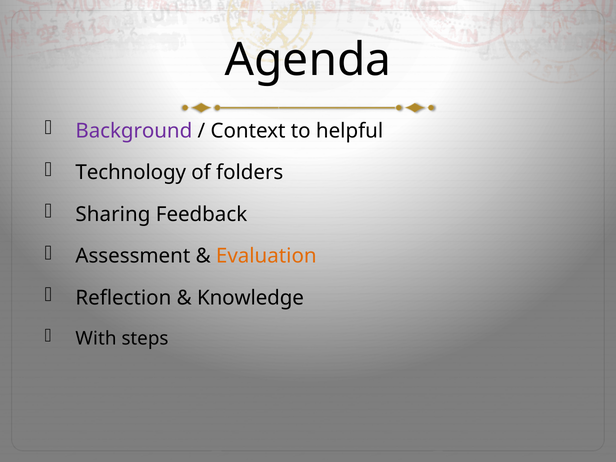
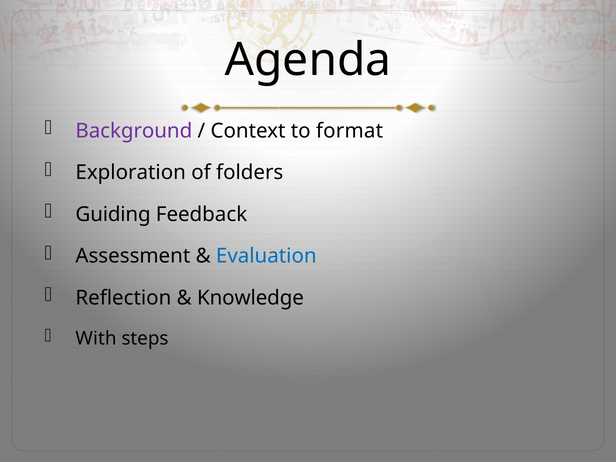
helpful: helpful -> format
Technology: Technology -> Exploration
Sharing: Sharing -> Guiding
Evaluation colour: orange -> blue
